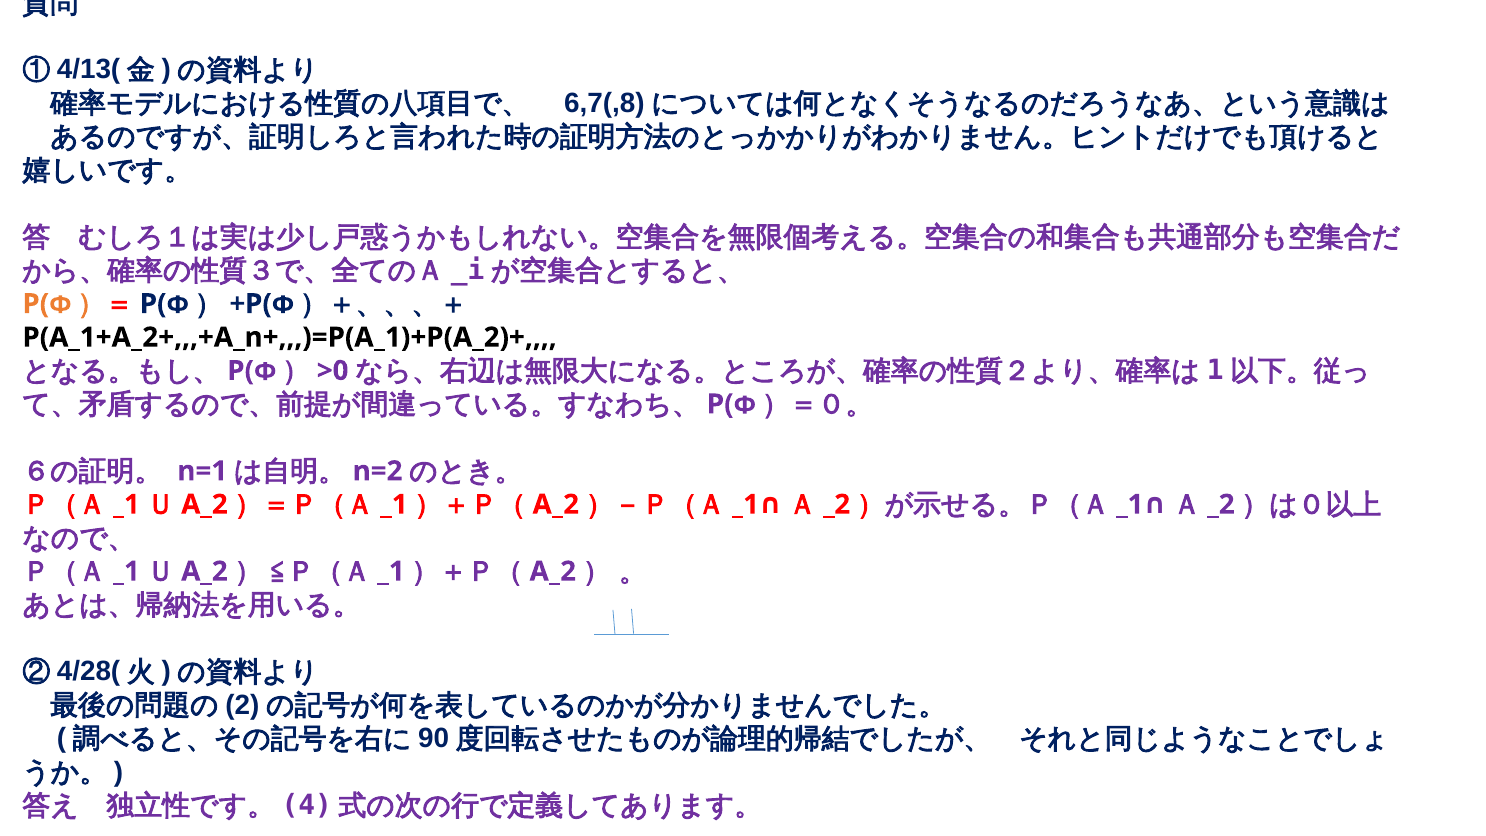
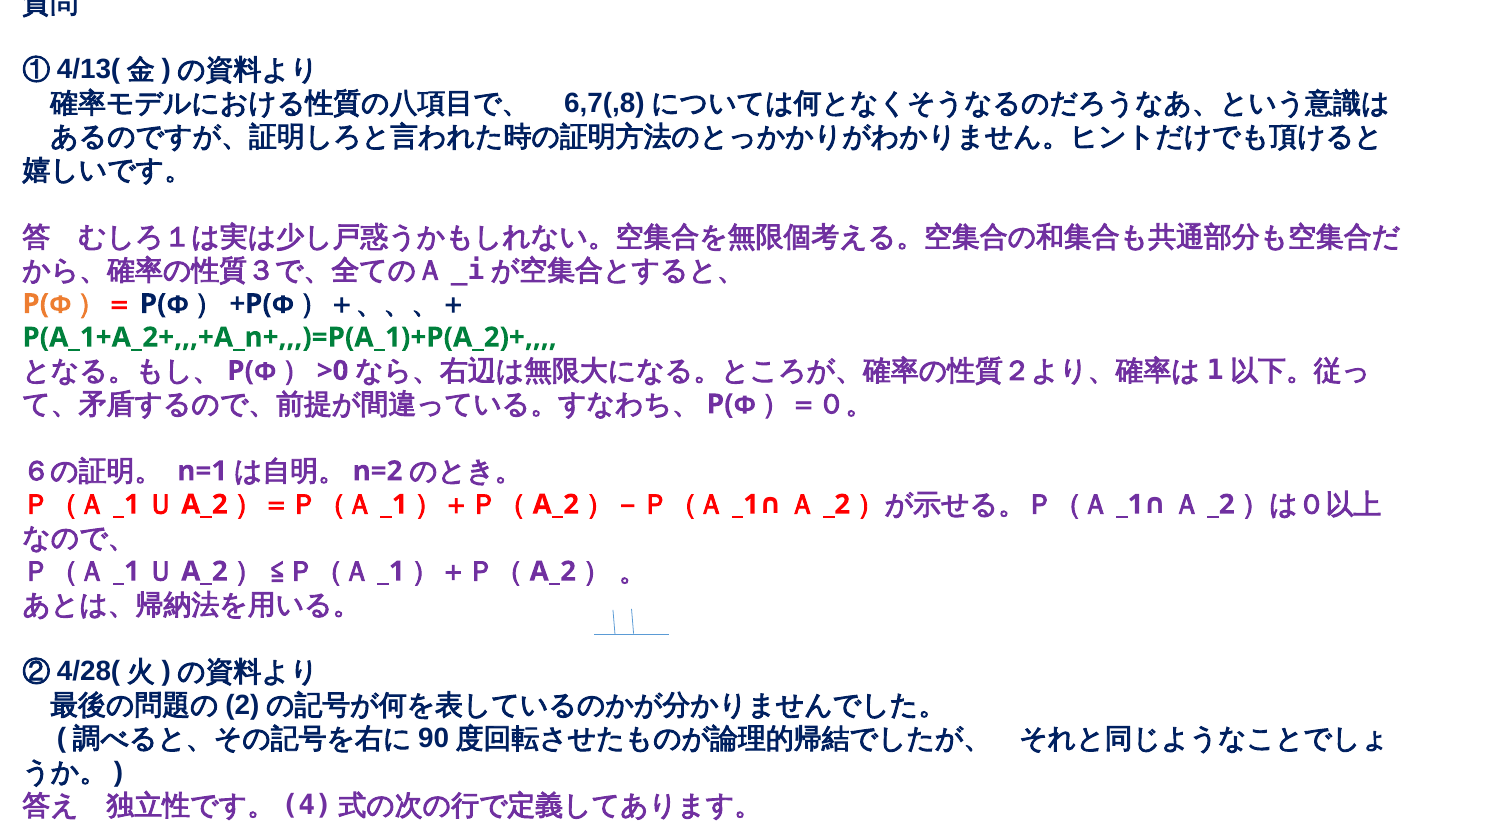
P(A_1+A_2+,,,+A_n+,,,)=P(A_1)+P(A_2)+ colour: black -> green
